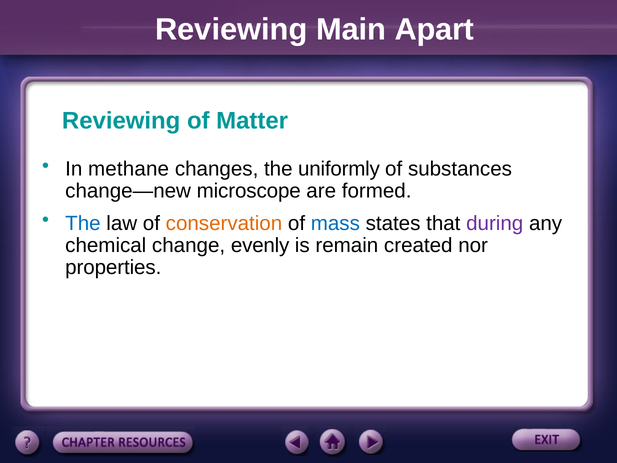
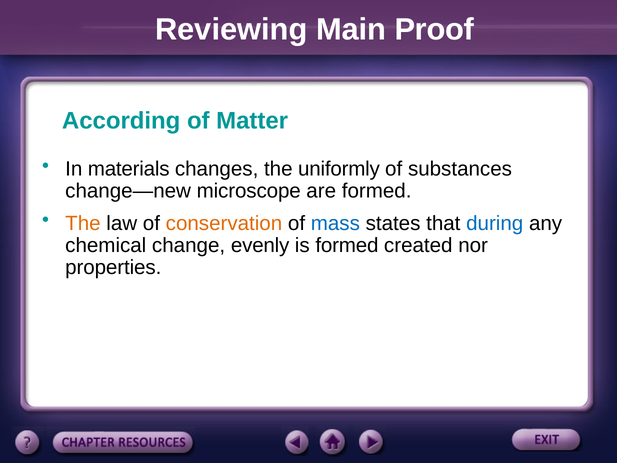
Apart: Apart -> Proof
Reviewing at (121, 121): Reviewing -> According
methane: methane -> materials
The at (83, 223) colour: blue -> orange
during colour: purple -> blue
is remain: remain -> formed
